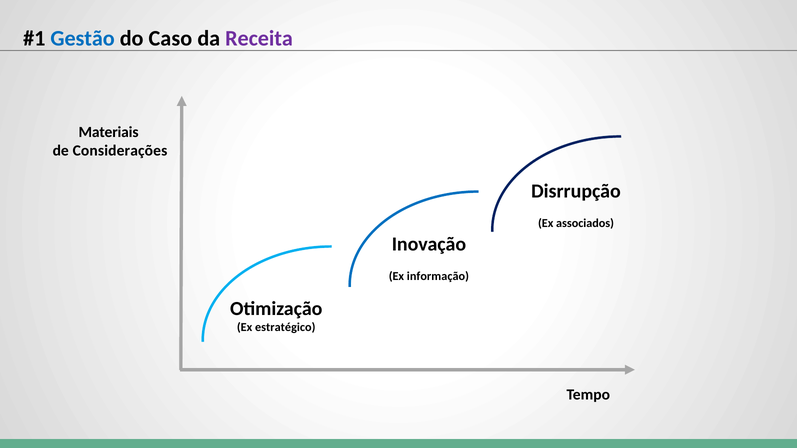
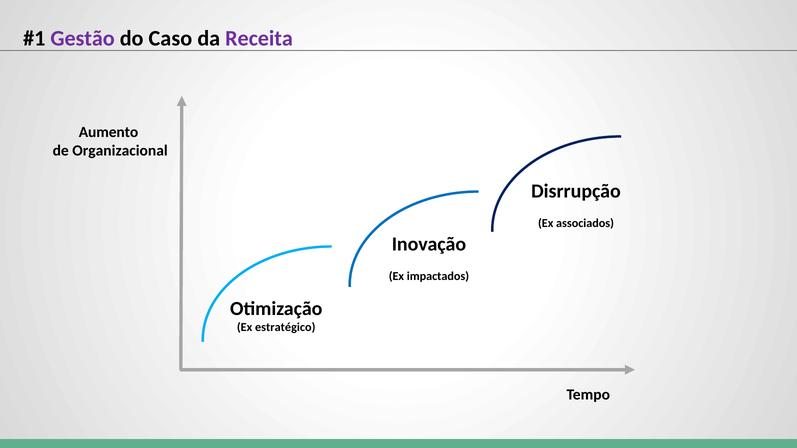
Gestão colour: blue -> purple
Materiais: Materiais -> Aumento
Considerações: Considerações -> Organizacional
informação: informação -> impactados
